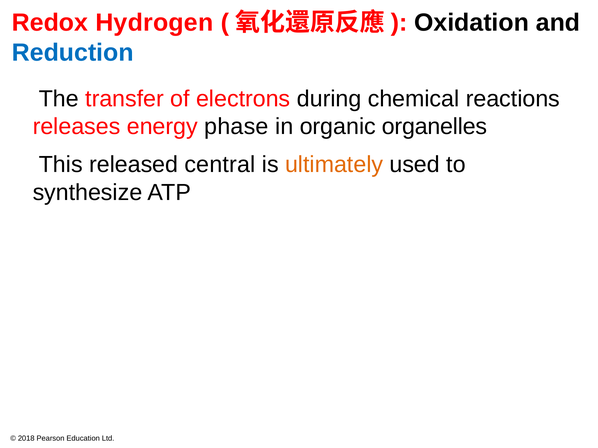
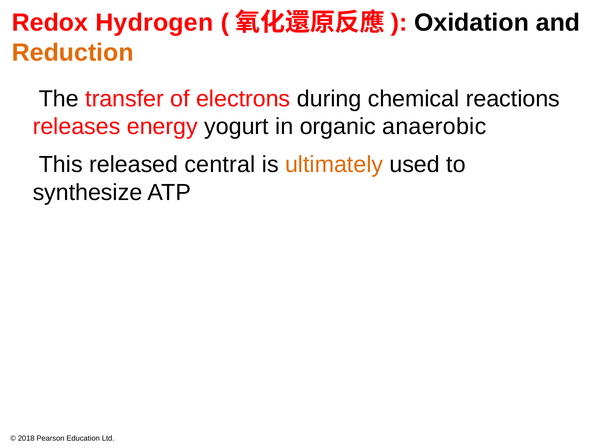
Reduction colour: blue -> orange
phase: phase -> yogurt
organelles: organelles -> anaerobic
